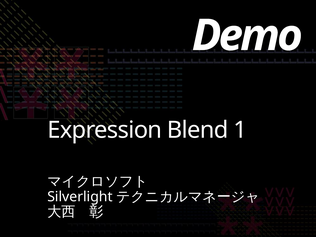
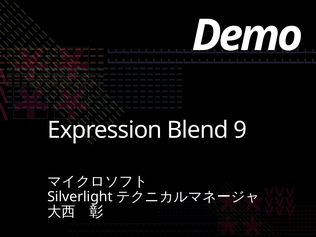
1: 1 -> 9
